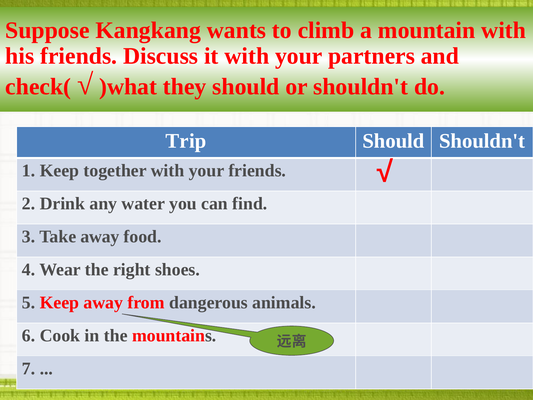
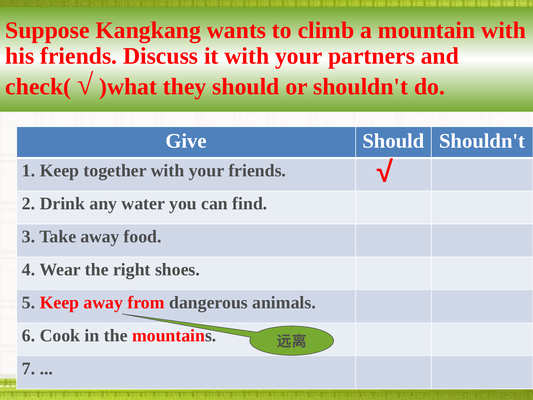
Trip: Trip -> Give
